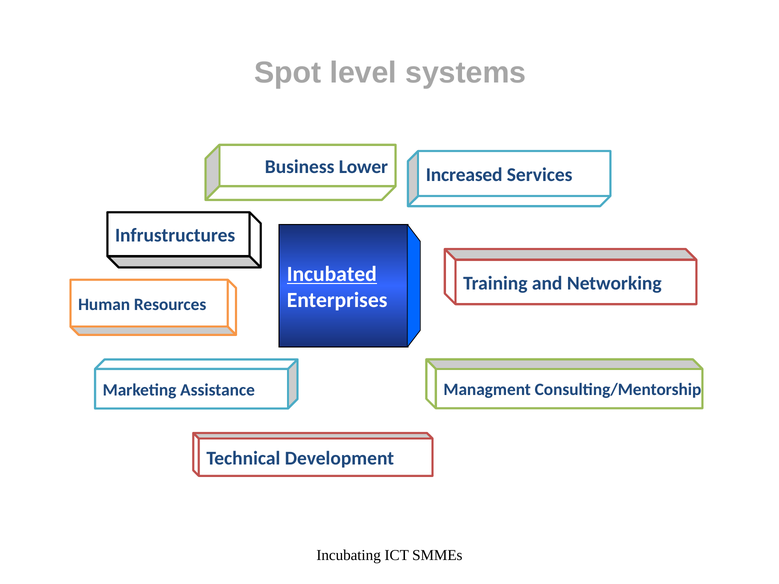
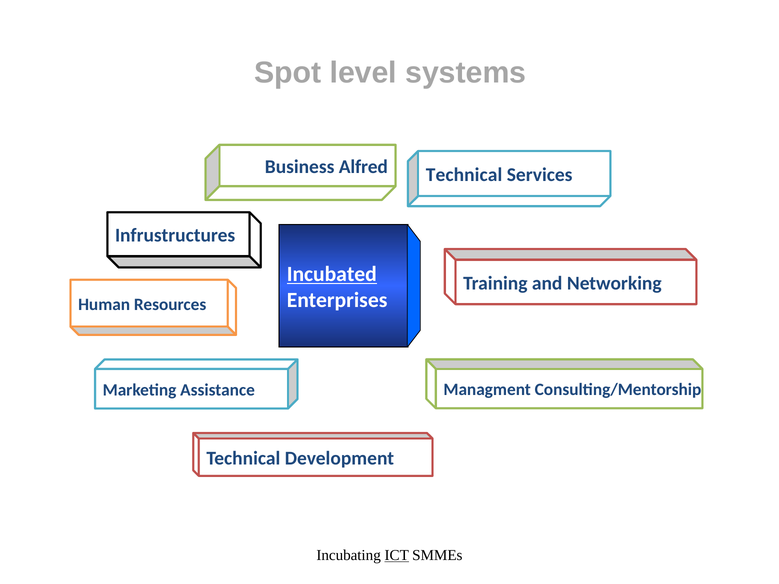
Lower: Lower -> Alfred
Increased at (464, 175): Increased -> Technical
ICT underline: none -> present
